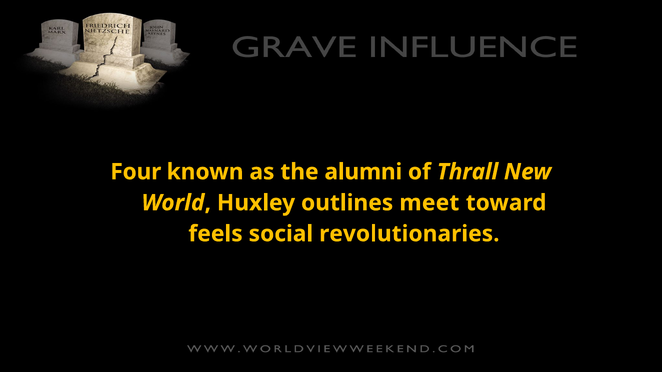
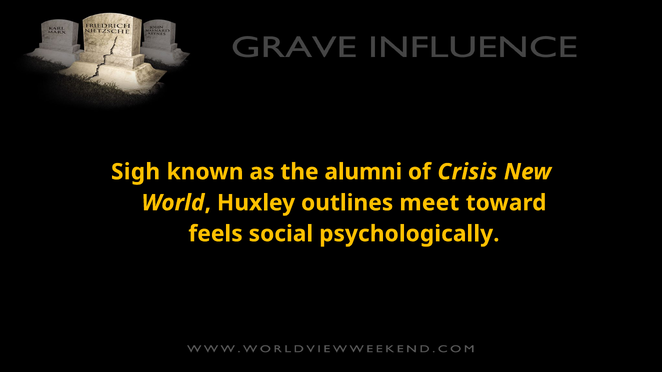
Four: Four -> Sigh
Thrall: Thrall -> Crisis
revolutionaries: revolutionaries -> psychologically
